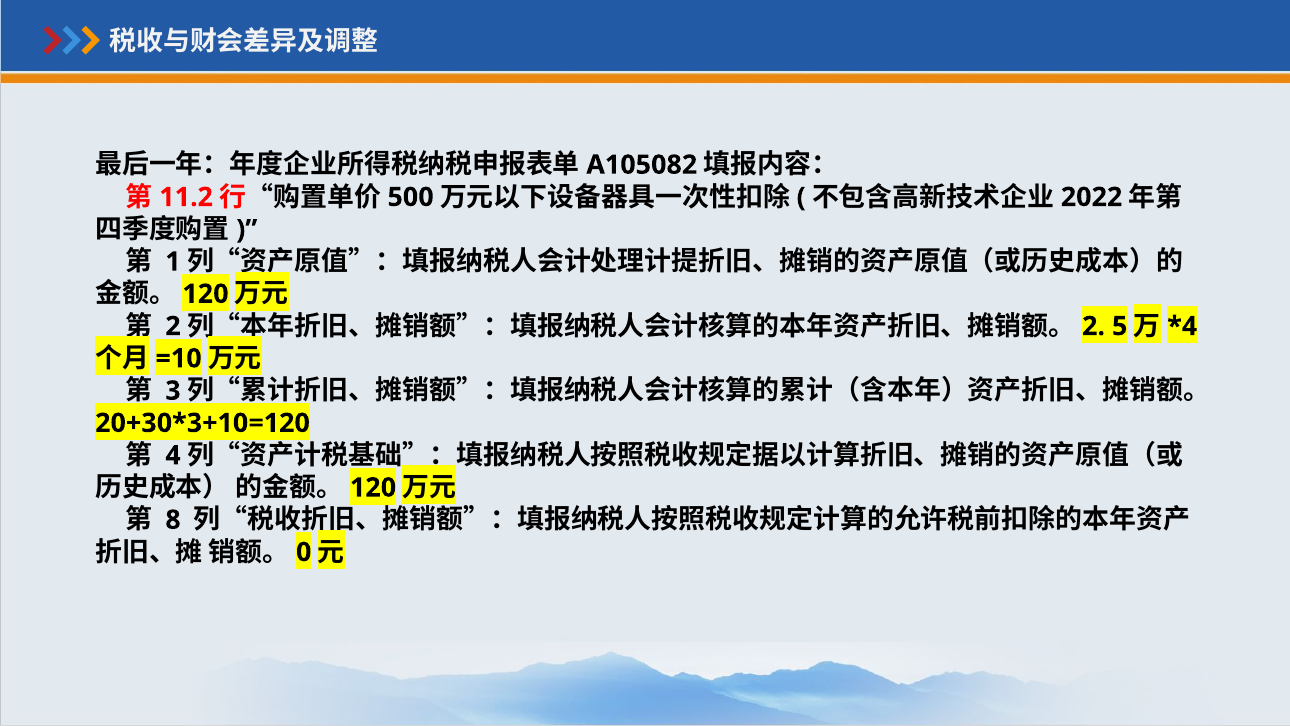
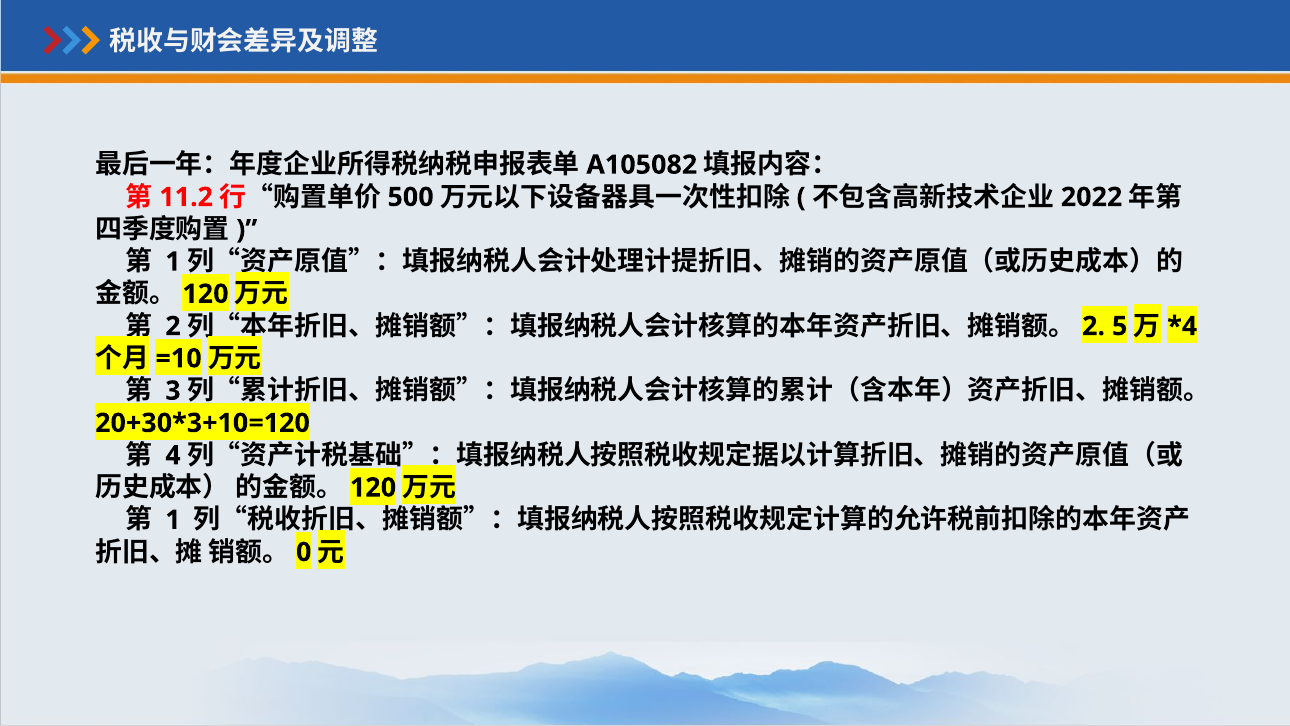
8 at (173, 520): 8 -> 1
